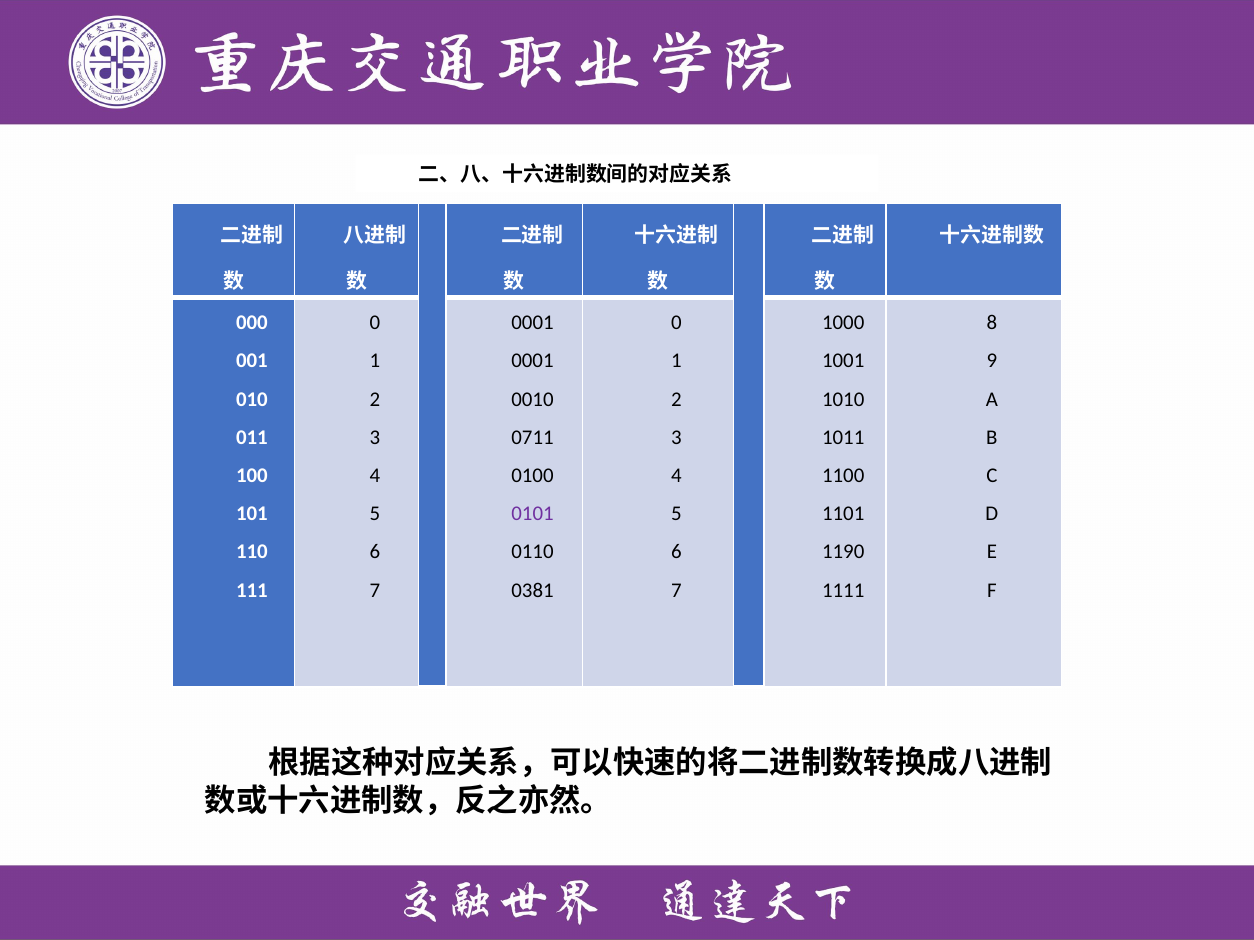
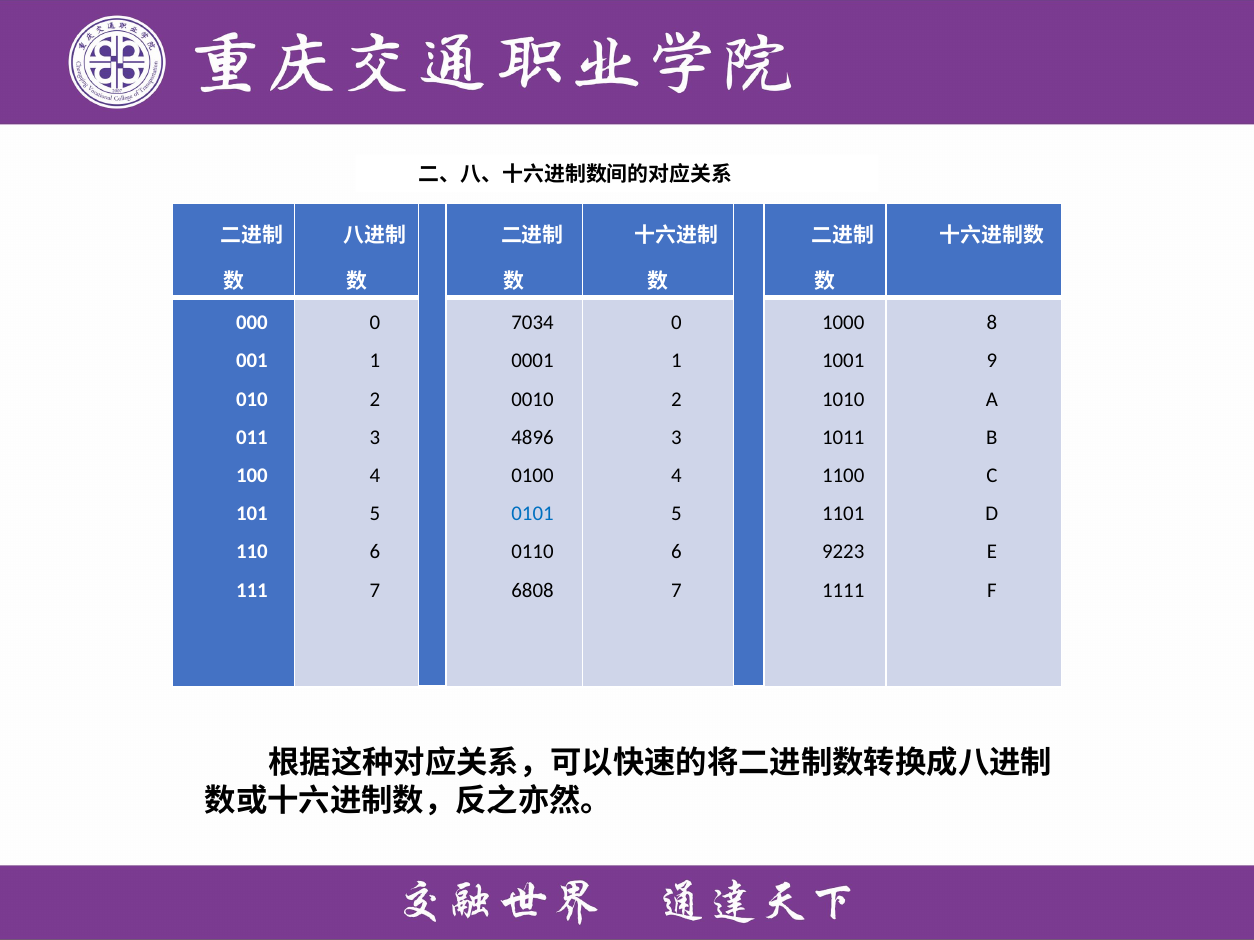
0001 at (533, 323): 0001 -> 7034
0711: 0711 -> 4896
0101 colour: purple -> blue
1190: 1190 -> 9223
0381: 0381 -> 6808
